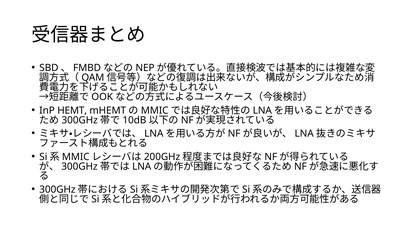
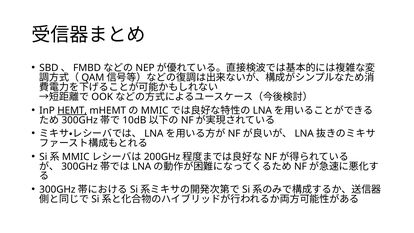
HEMT underline: none -> present
